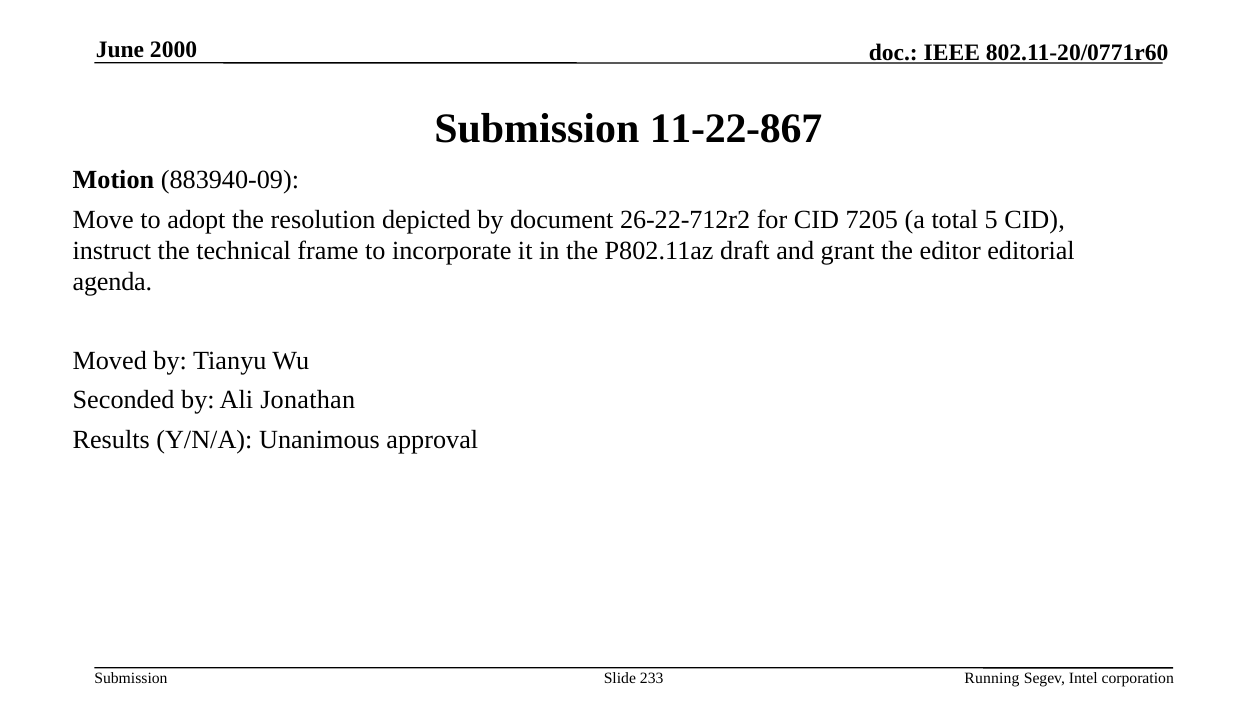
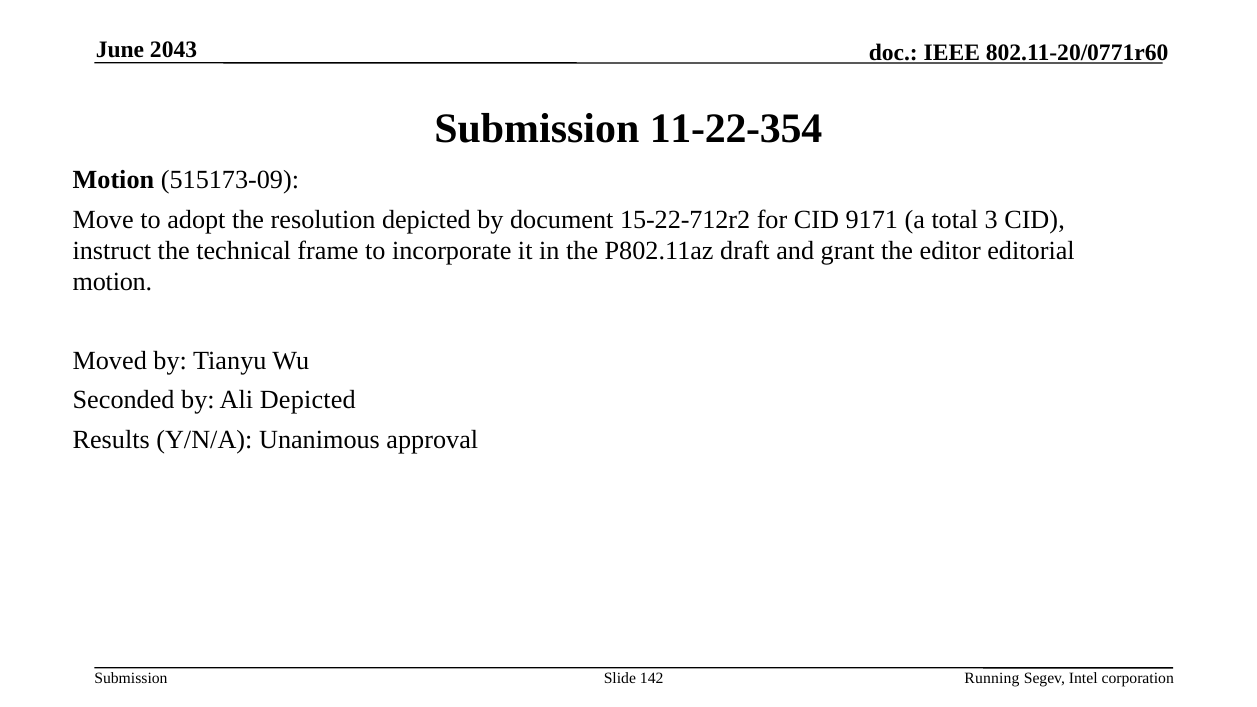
2000: 2000 -> 2043
11-22-867: 11-22-867 -> 11-22-354
883940-09: 883940-09 -> 515173-09
26-22-712r2: 26-22-712r2 -> 15-22-712r2
7205: 7205 -> 9171
5: 5 -> 3
agenda at (112, 282): agenda -> motion
Ali Jonathan: Jonathan -> Depicted
233: 233 -> 142
